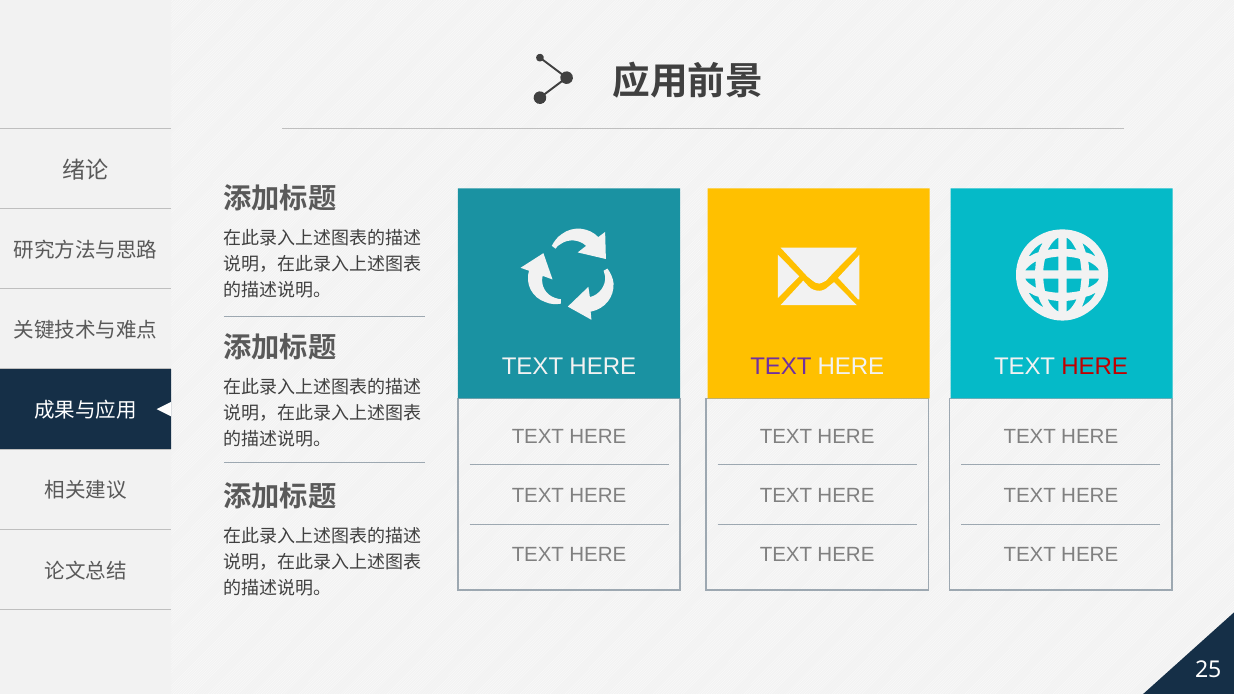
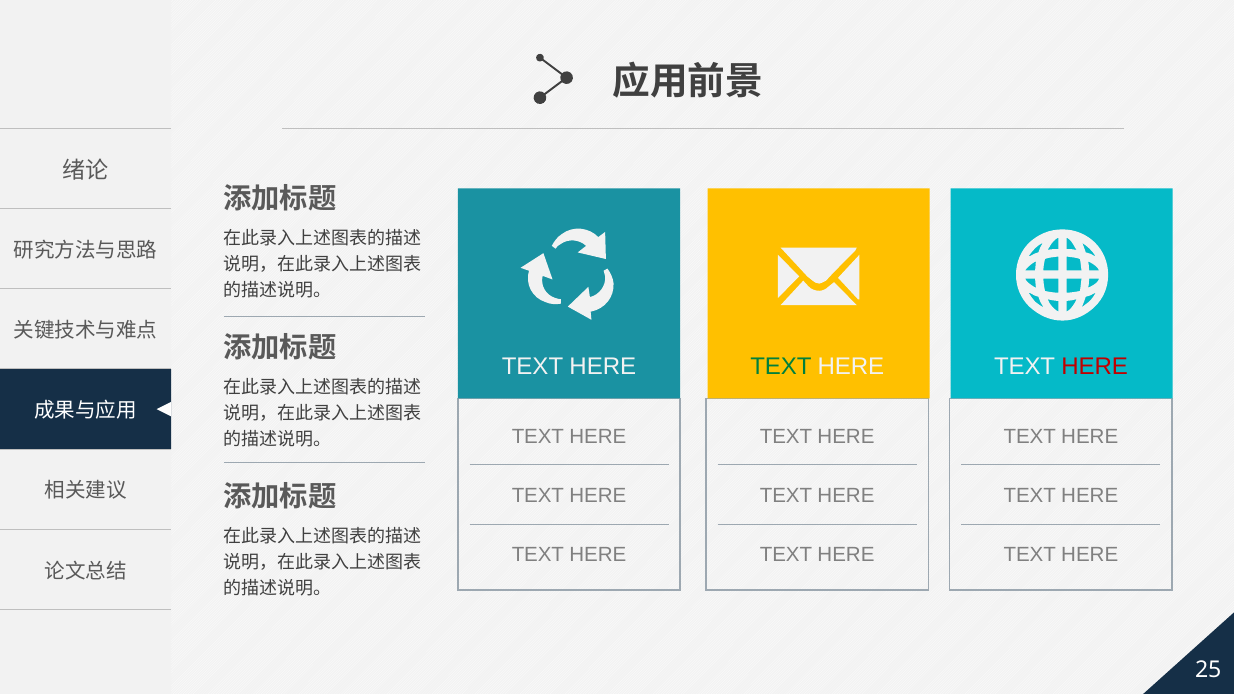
TEXT at (781, 367) colour: purple -> green
